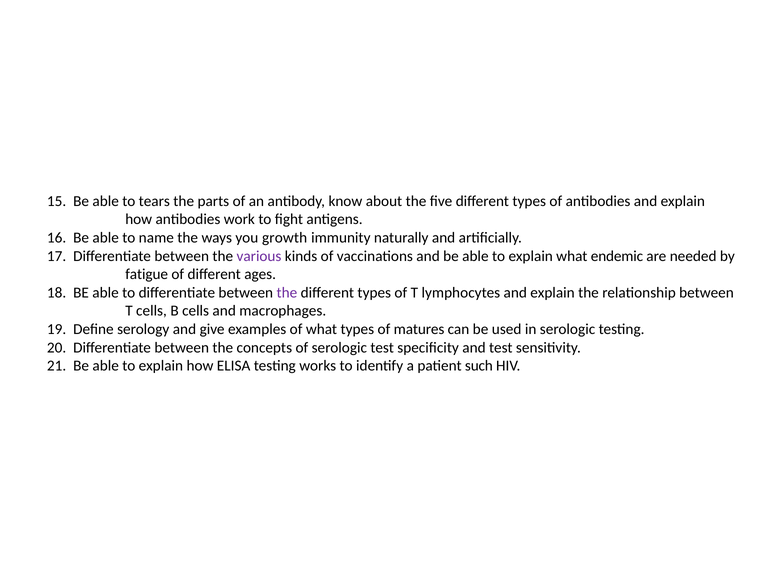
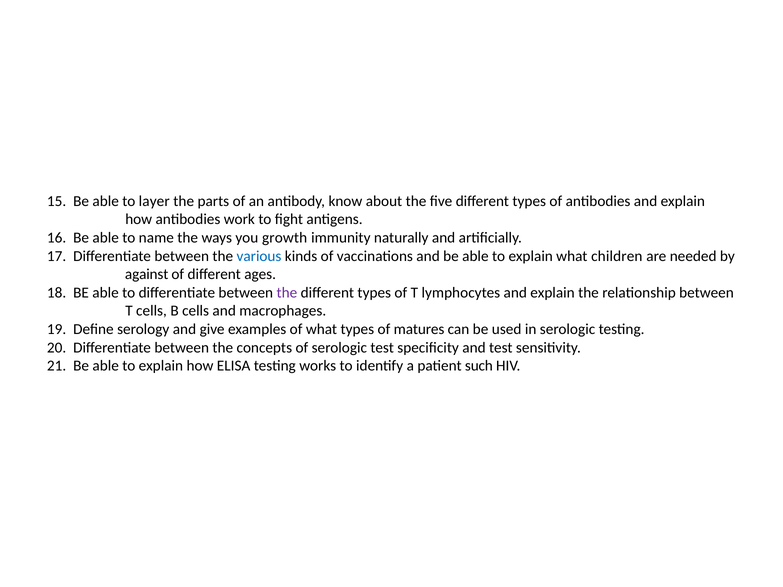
tears: tears -> layer
various colour: purple -> blue
endemic: endemic -> children
fatigue: fatigue -> against
